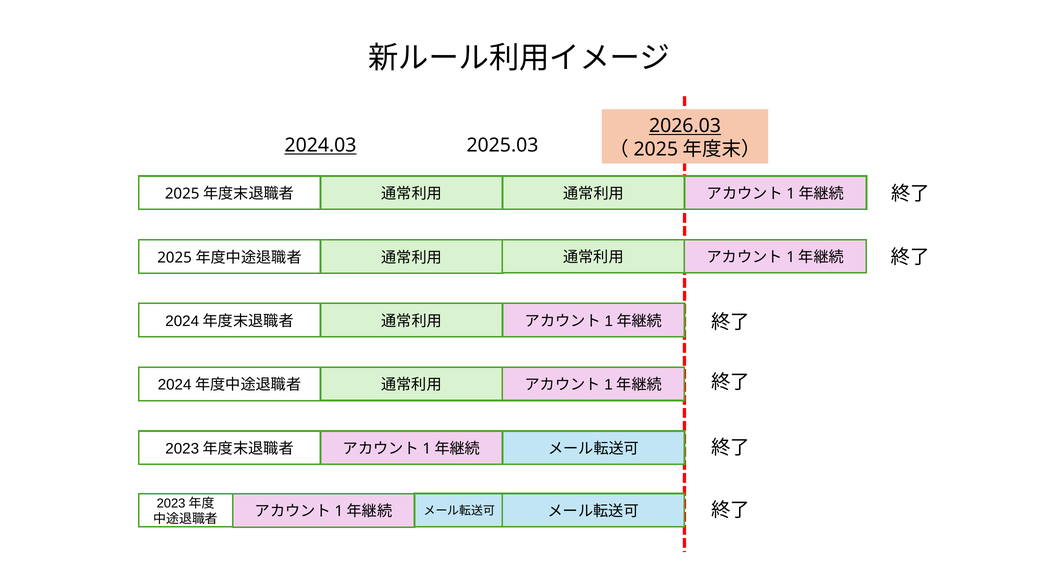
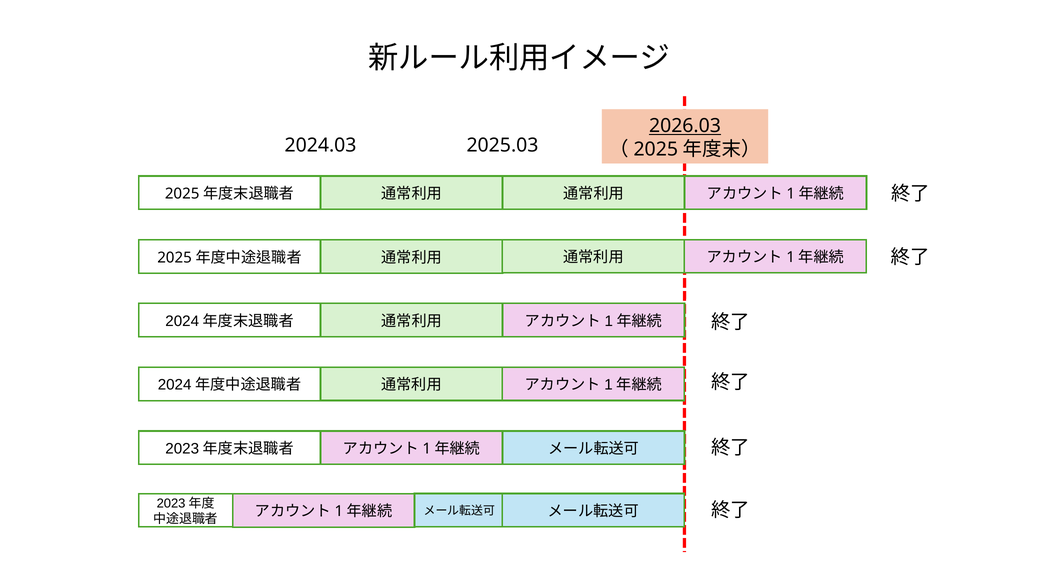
2024.03 underline: present -> none
